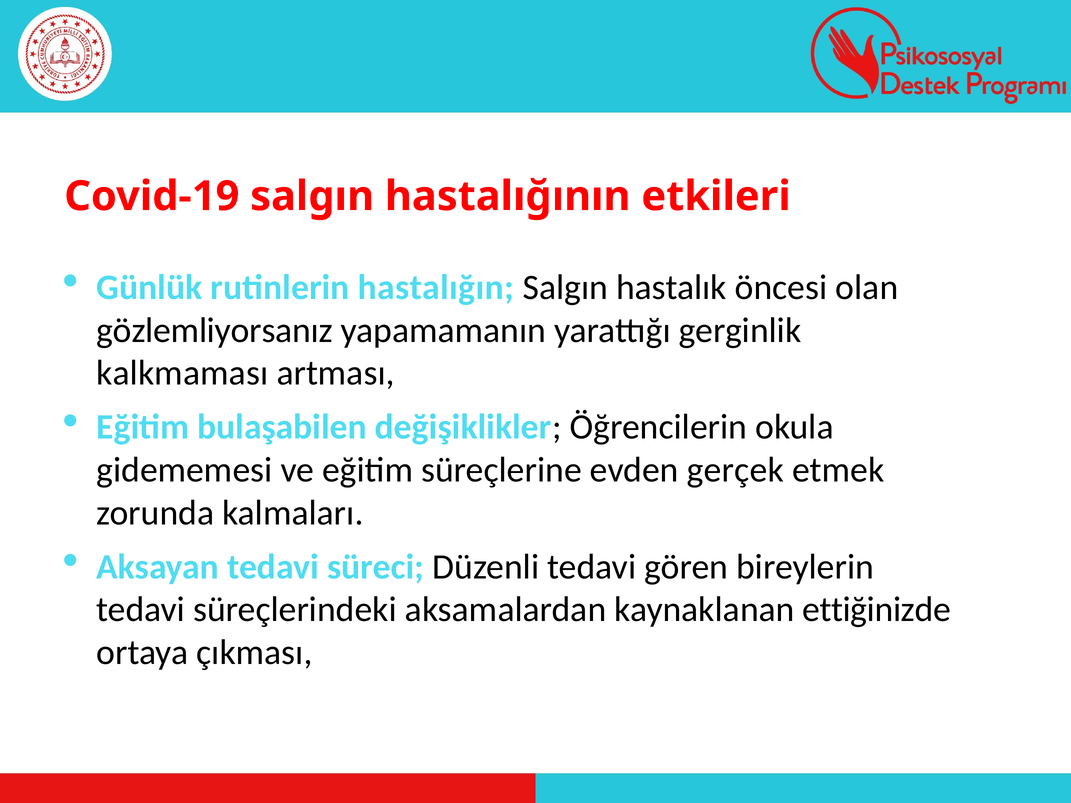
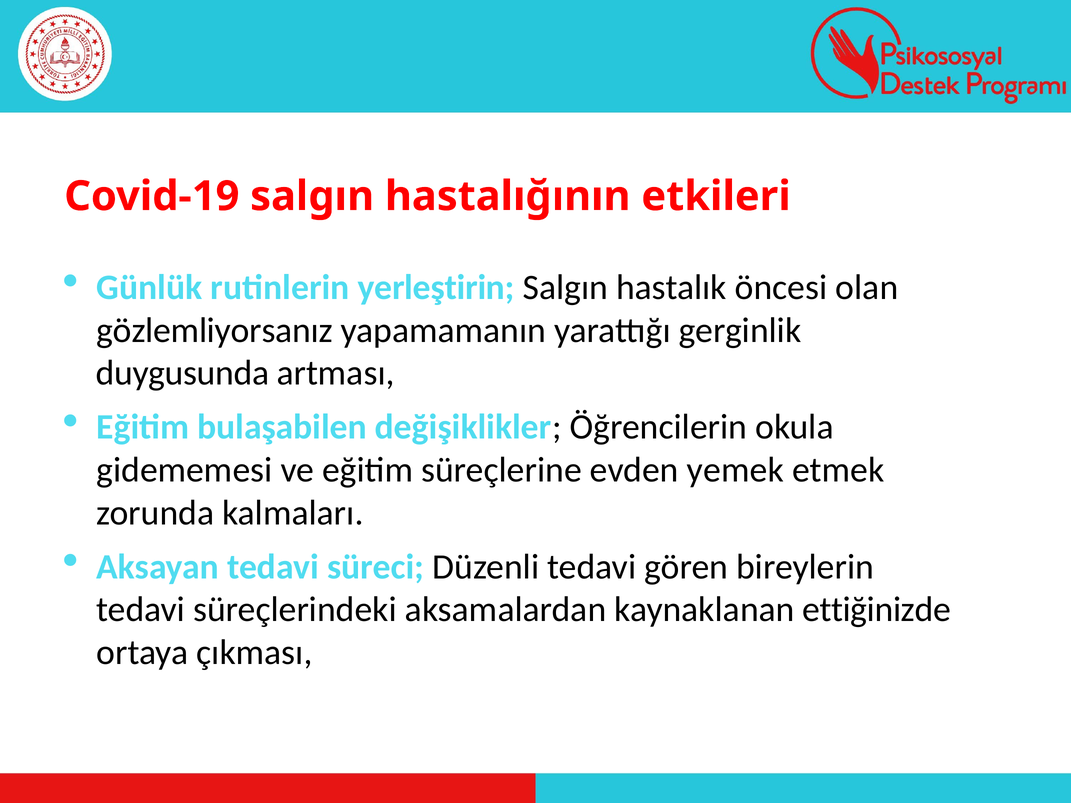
hastalığın: hastalığın -> yerleştirin
kalkmaması: kalkmaması -> duygusunda
gerçek: gerçek -> yemek
